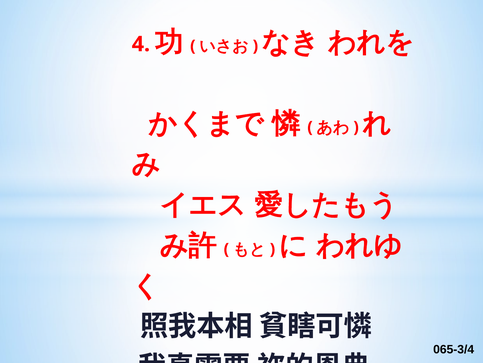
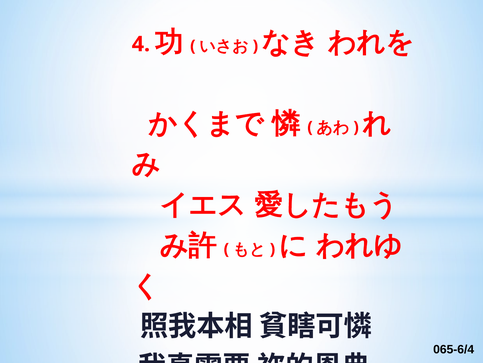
065-3/4: 065-3/4 -> 065-6/4
